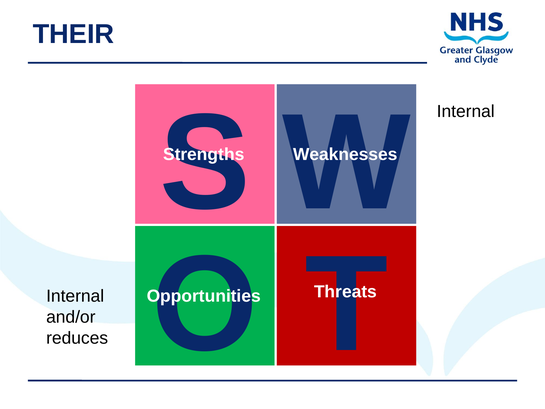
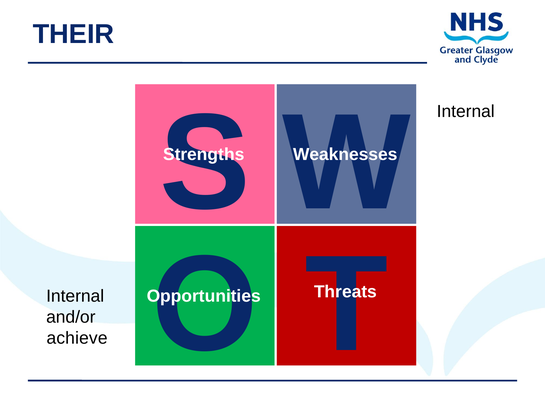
reduces: reduces -> achieve
